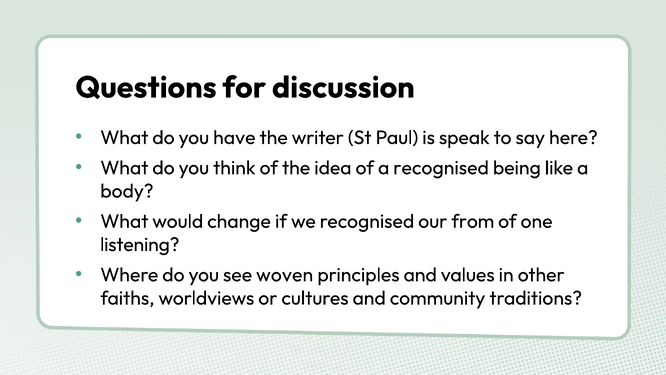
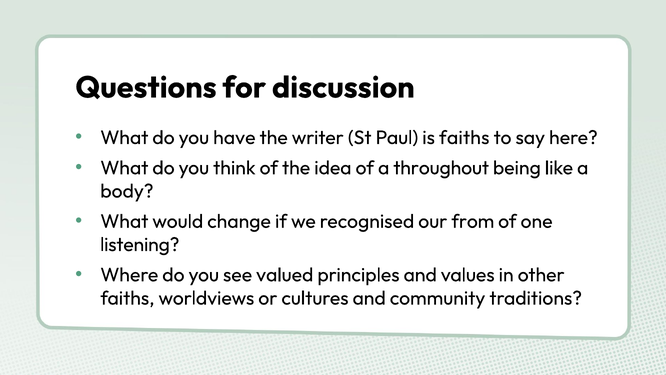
is speak: speak -> faiths
a recognised: recognised -> throughout
woven: woven -> valued
